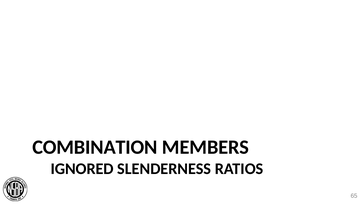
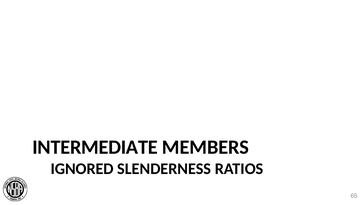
COMBINATION: COMBINATION -> INTERMEDIATE
